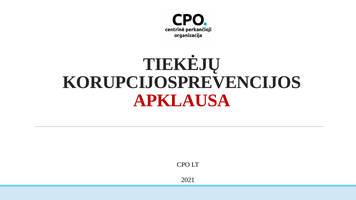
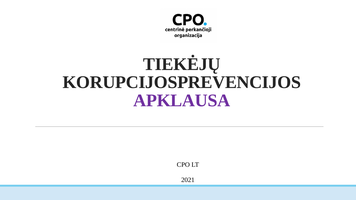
APKLAUSA colour: red -> purple
